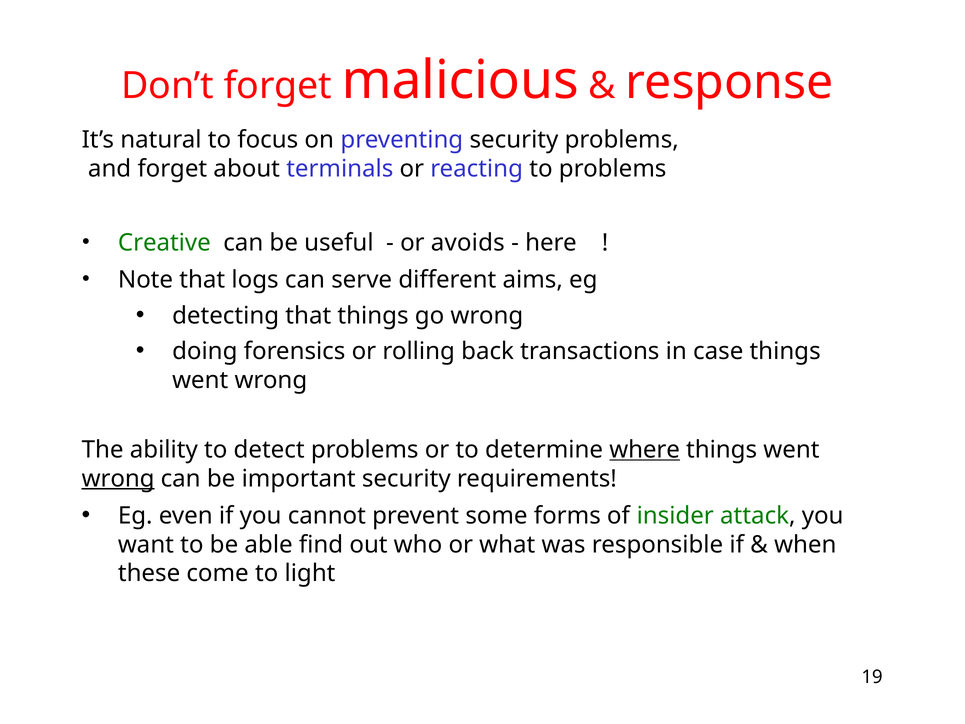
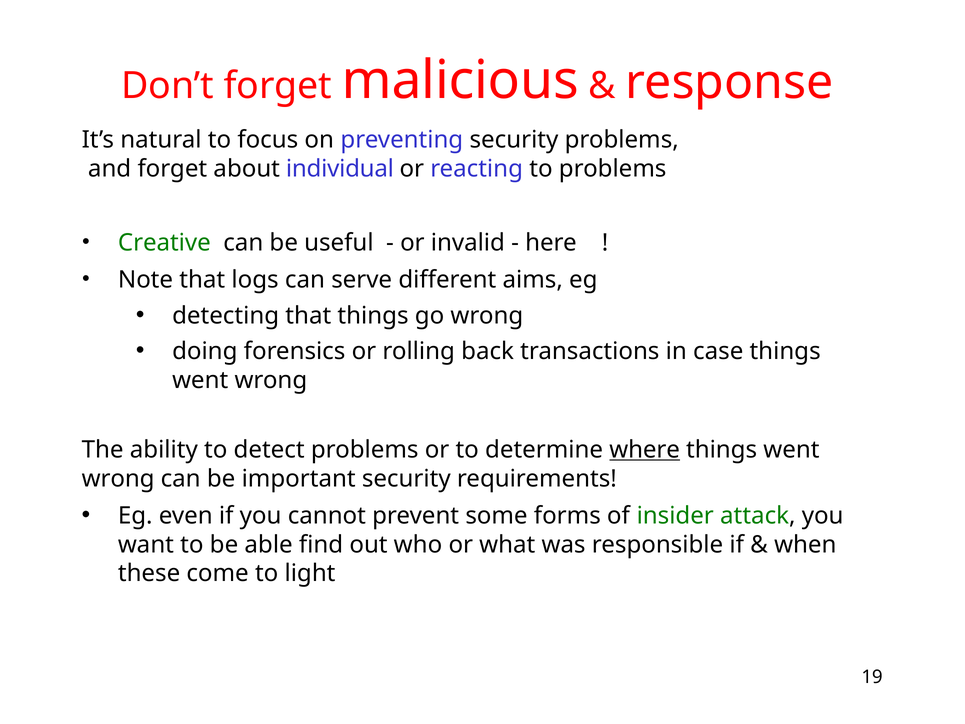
terminals: terminals -> individual
avoids: avoids -> invalid
wrong at (118, 478) underline: present -> none
